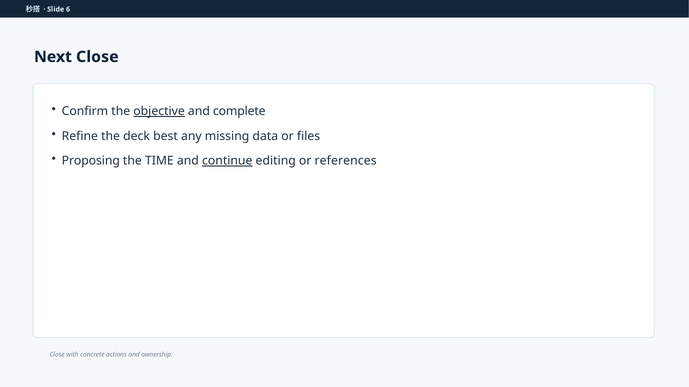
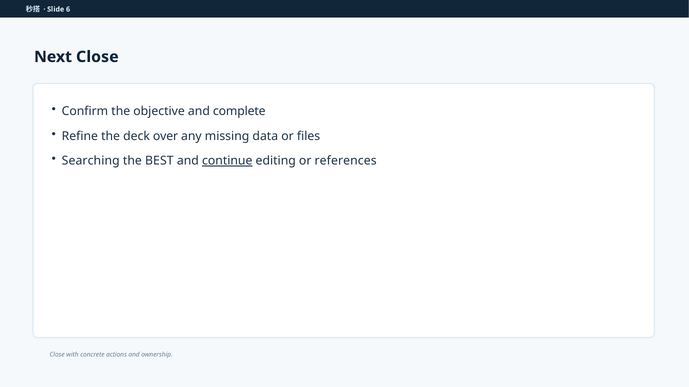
objective underline: present -> none
best: best -> over
Proposing: Proposing -> Searching
TIME: TIME -> BEST
